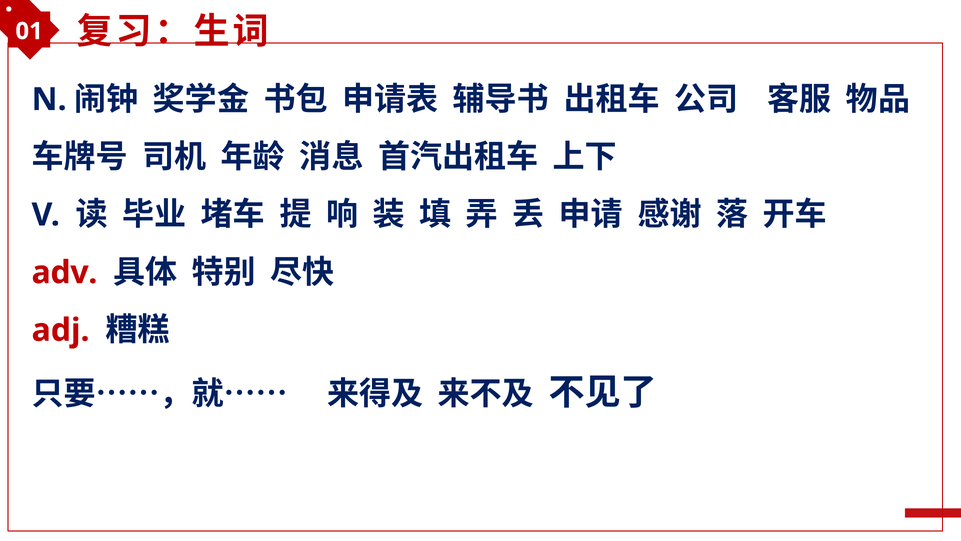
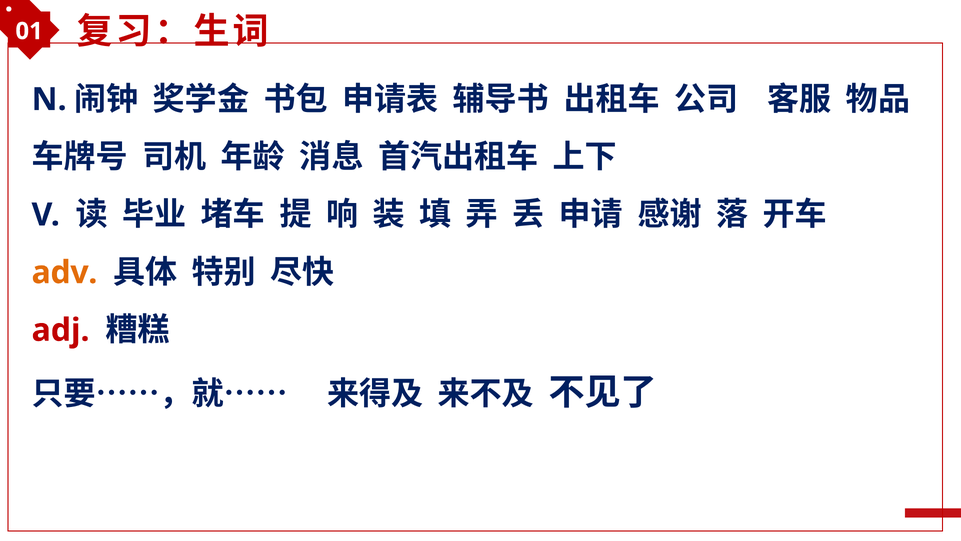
adv colour: red -> orange
